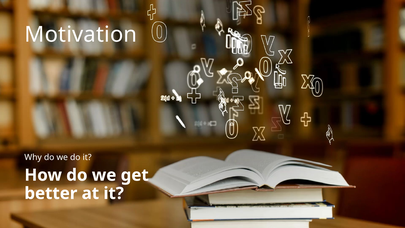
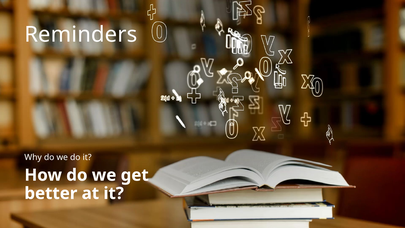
Motivation: Motivation -> Reminders
